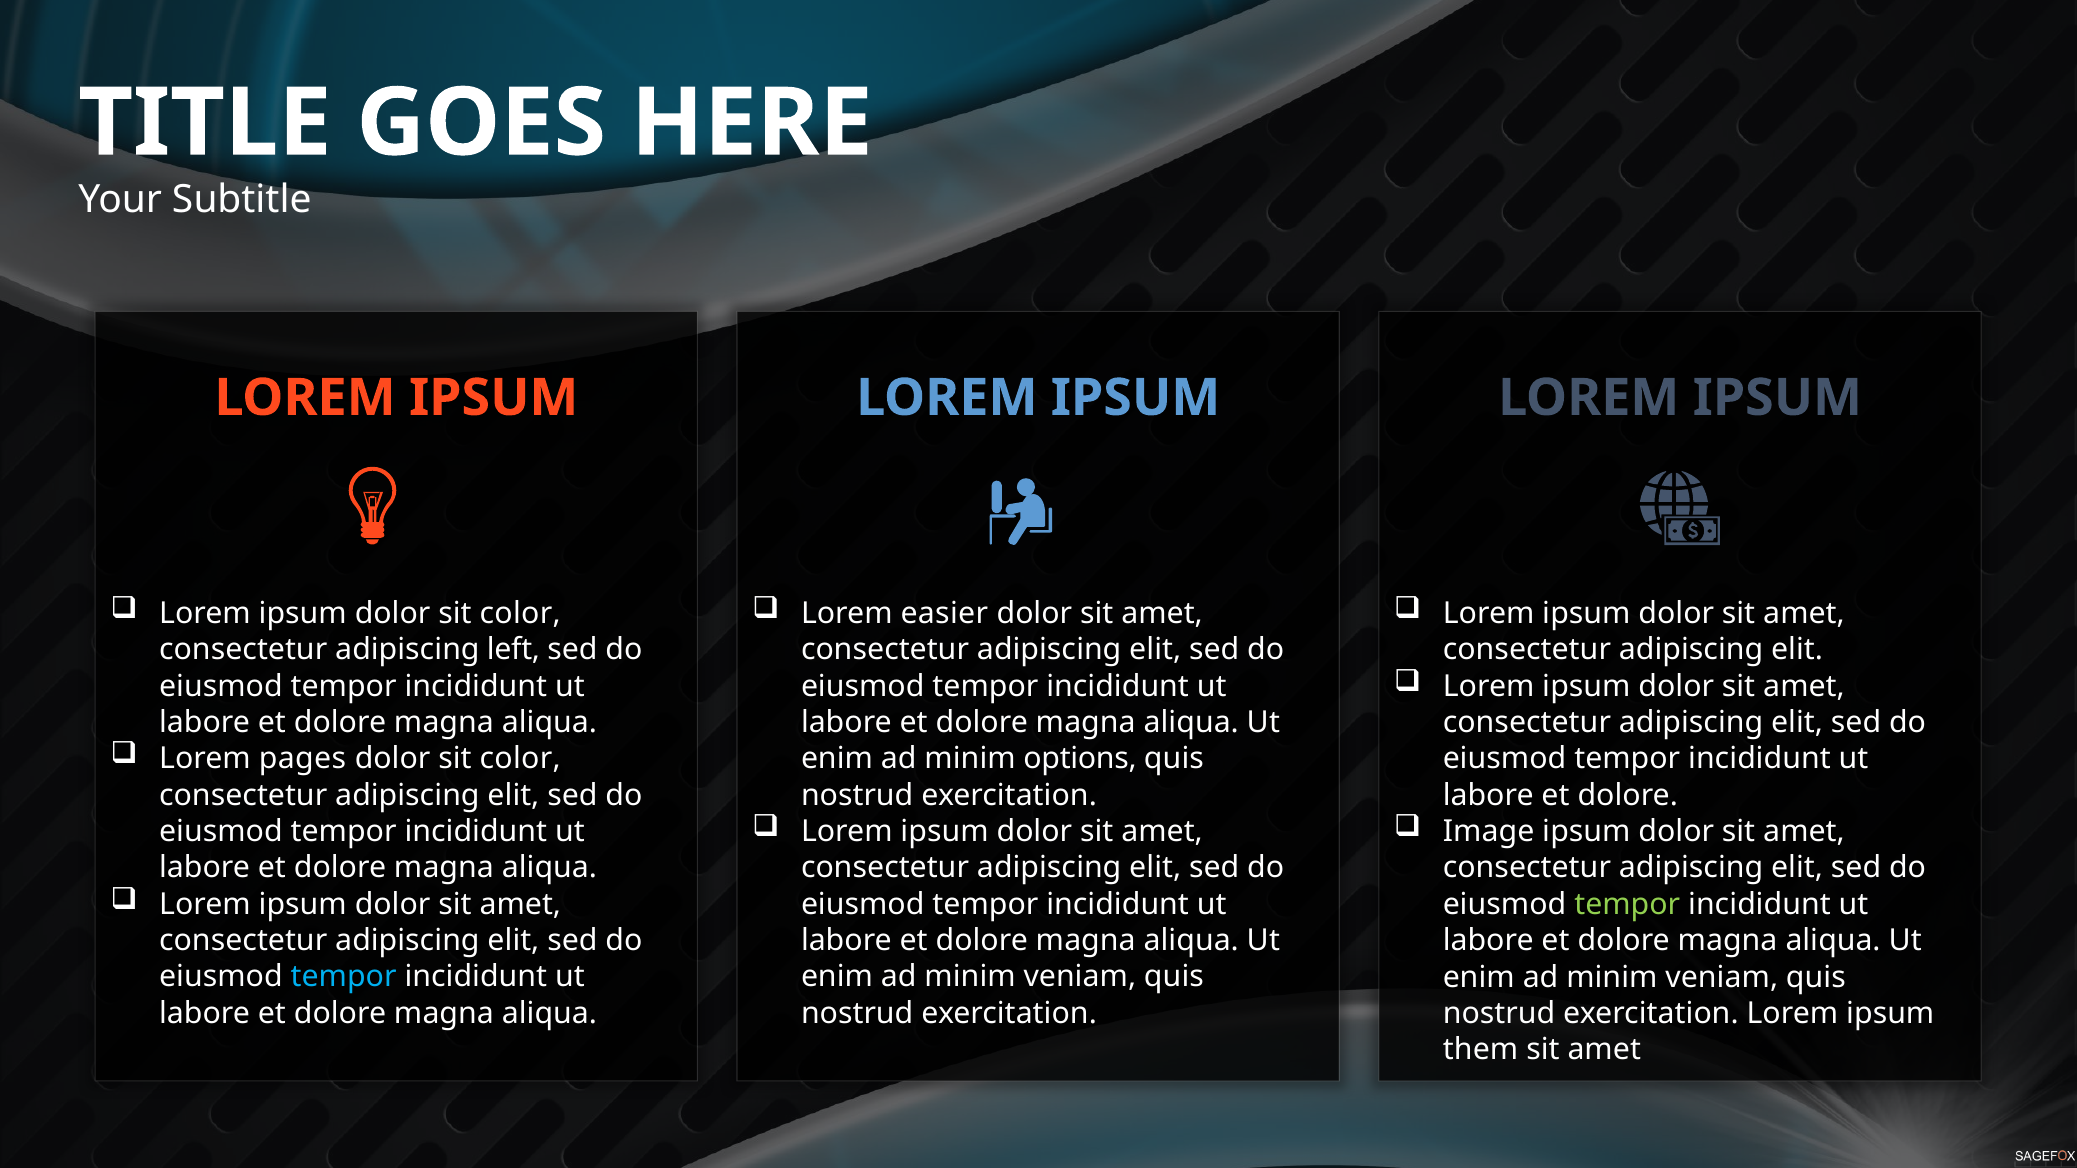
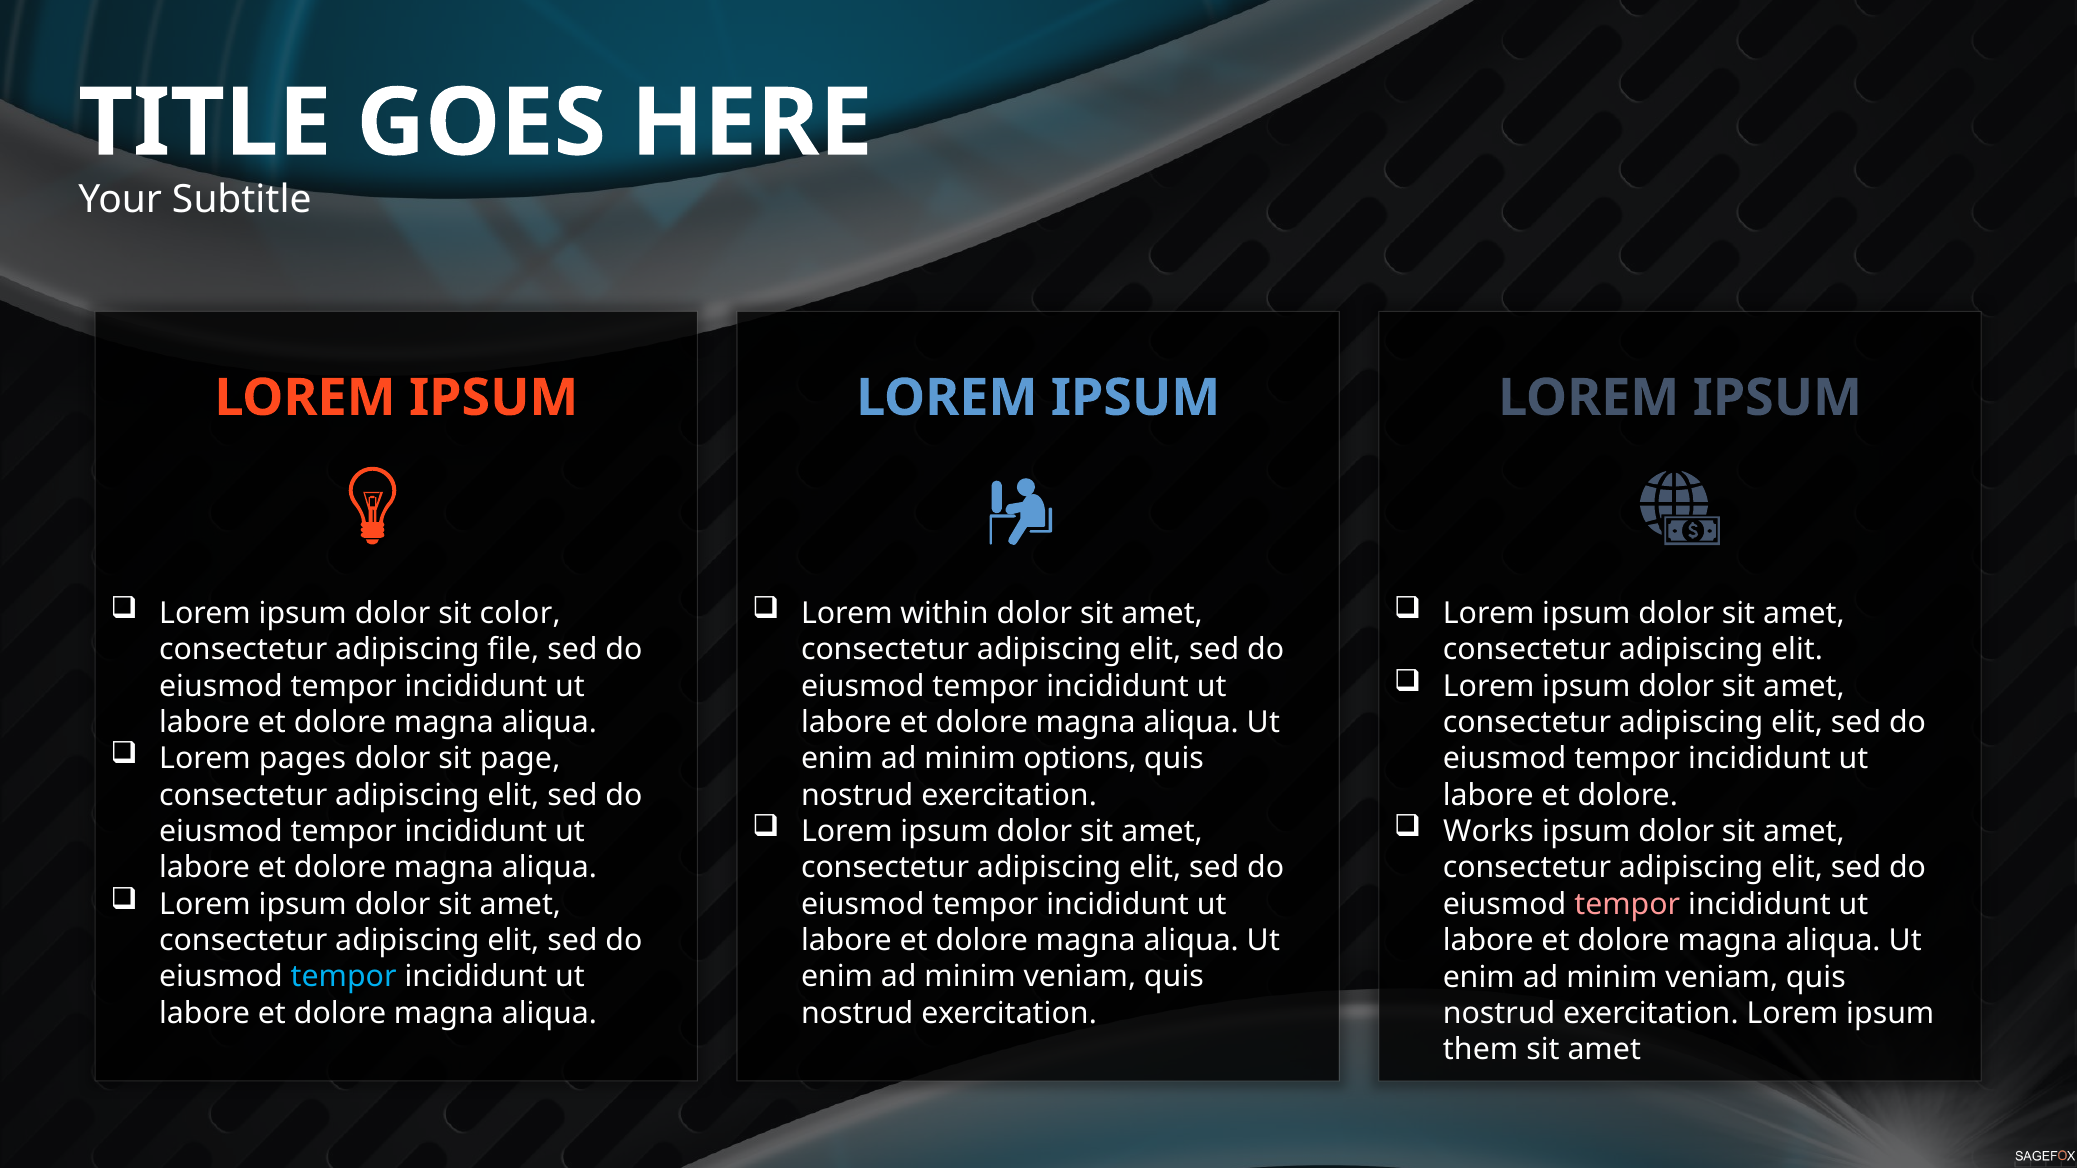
easier: easier -> within
left: left -> file
color at (520, 759): color -> page
Image: Image -> Works
tempor at (1627, 905) colour: light green -> pink
